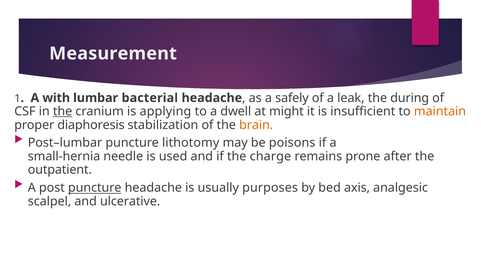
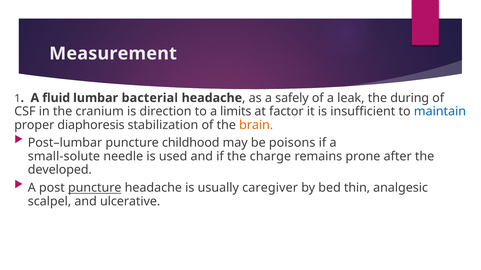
with: with -> fluid
the at (63, 112) underline: present -> none
applying: applying -> direction
dwell: dwell -> limits
might: might -> factor
maintain colour: orange -> blue
lithotomy: lithotomy -> childhood
small-hernia: small-hernia -> small-solute
outpatient: outpatient -> developed
purposes: purposes -> caregiver
axis: axis -> thin
